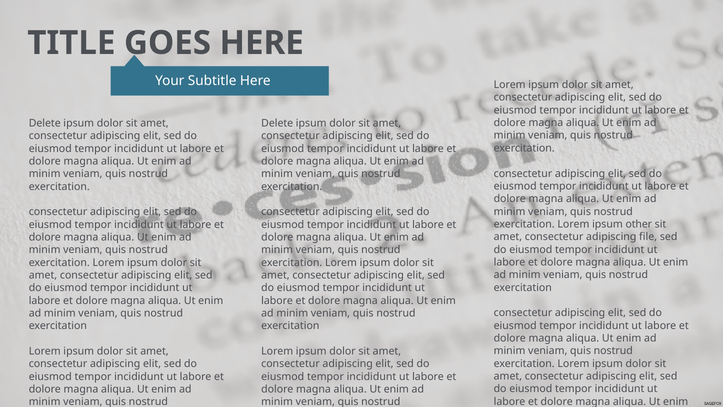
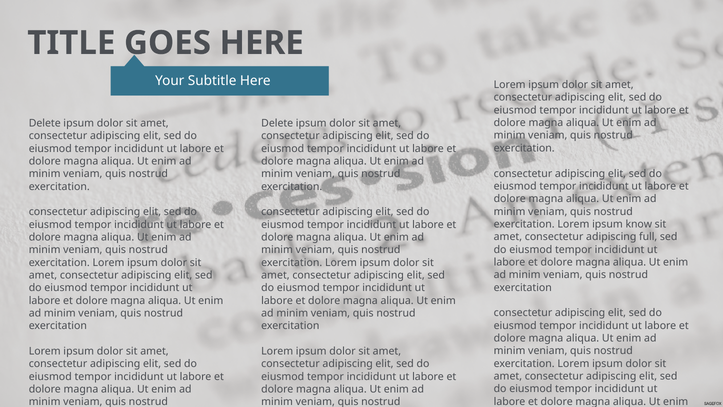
other: other -> know
file: file -> full
